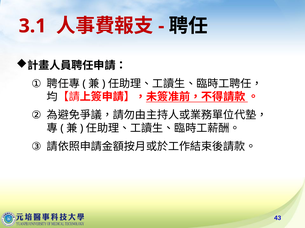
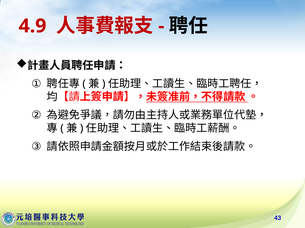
3.1: 3.1 -> 4.9
